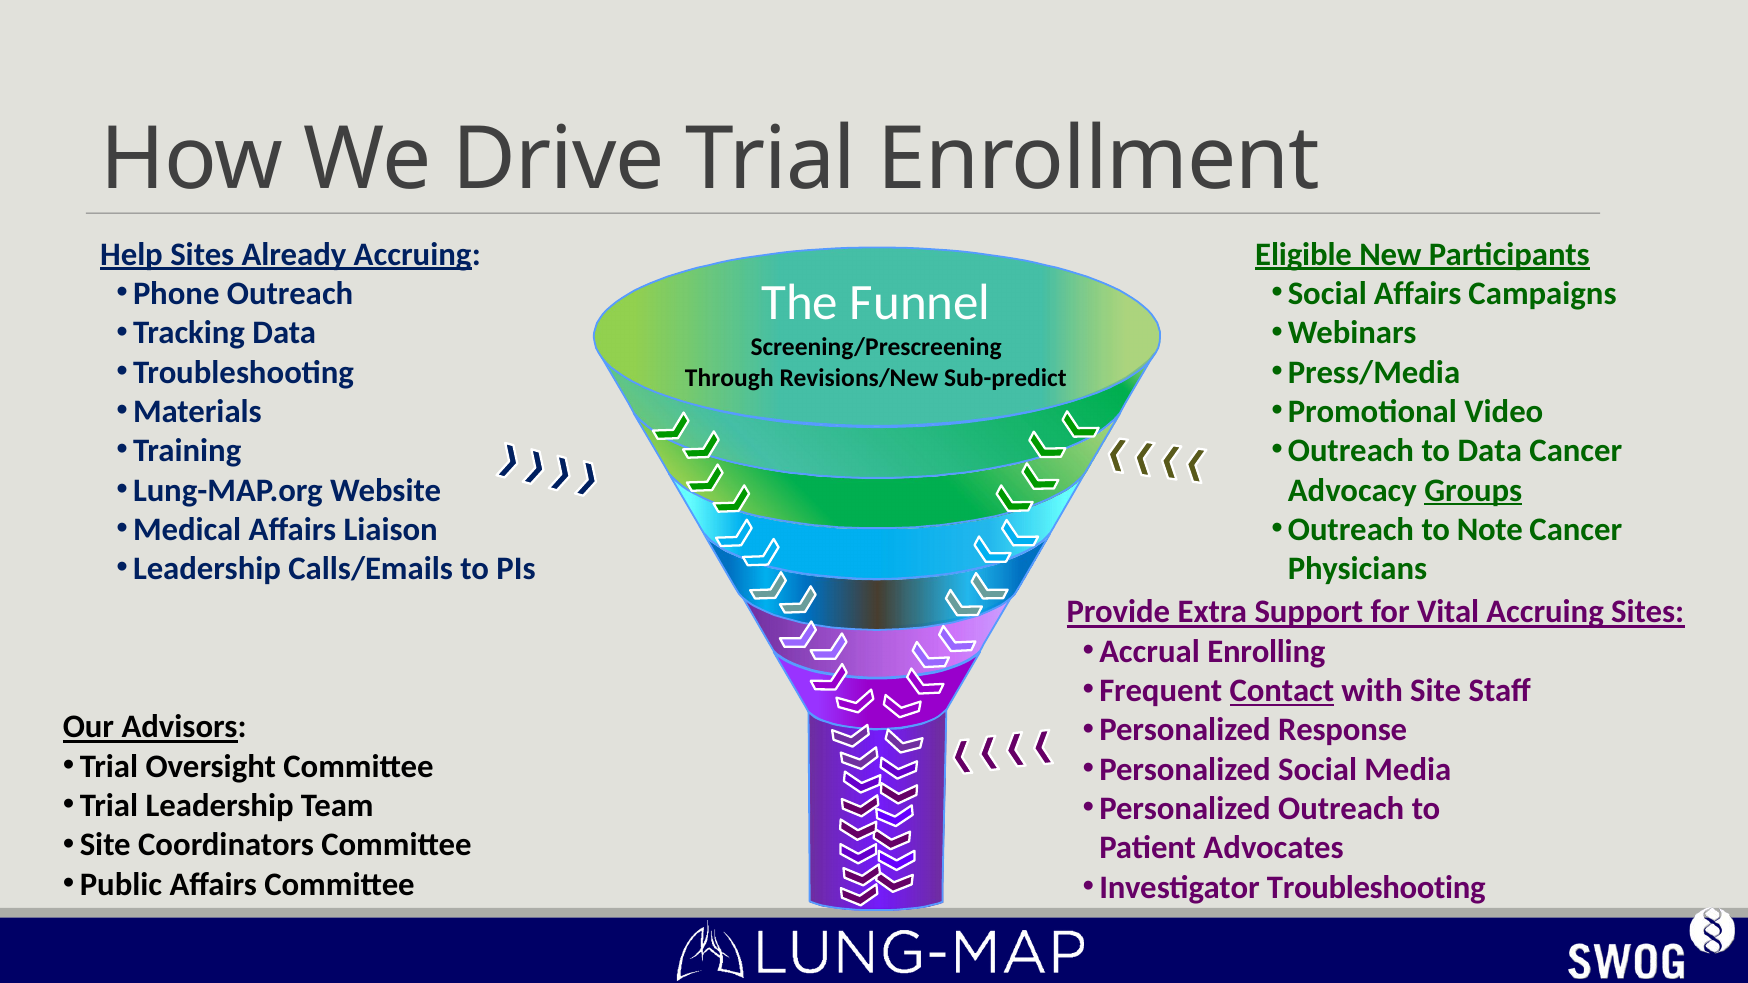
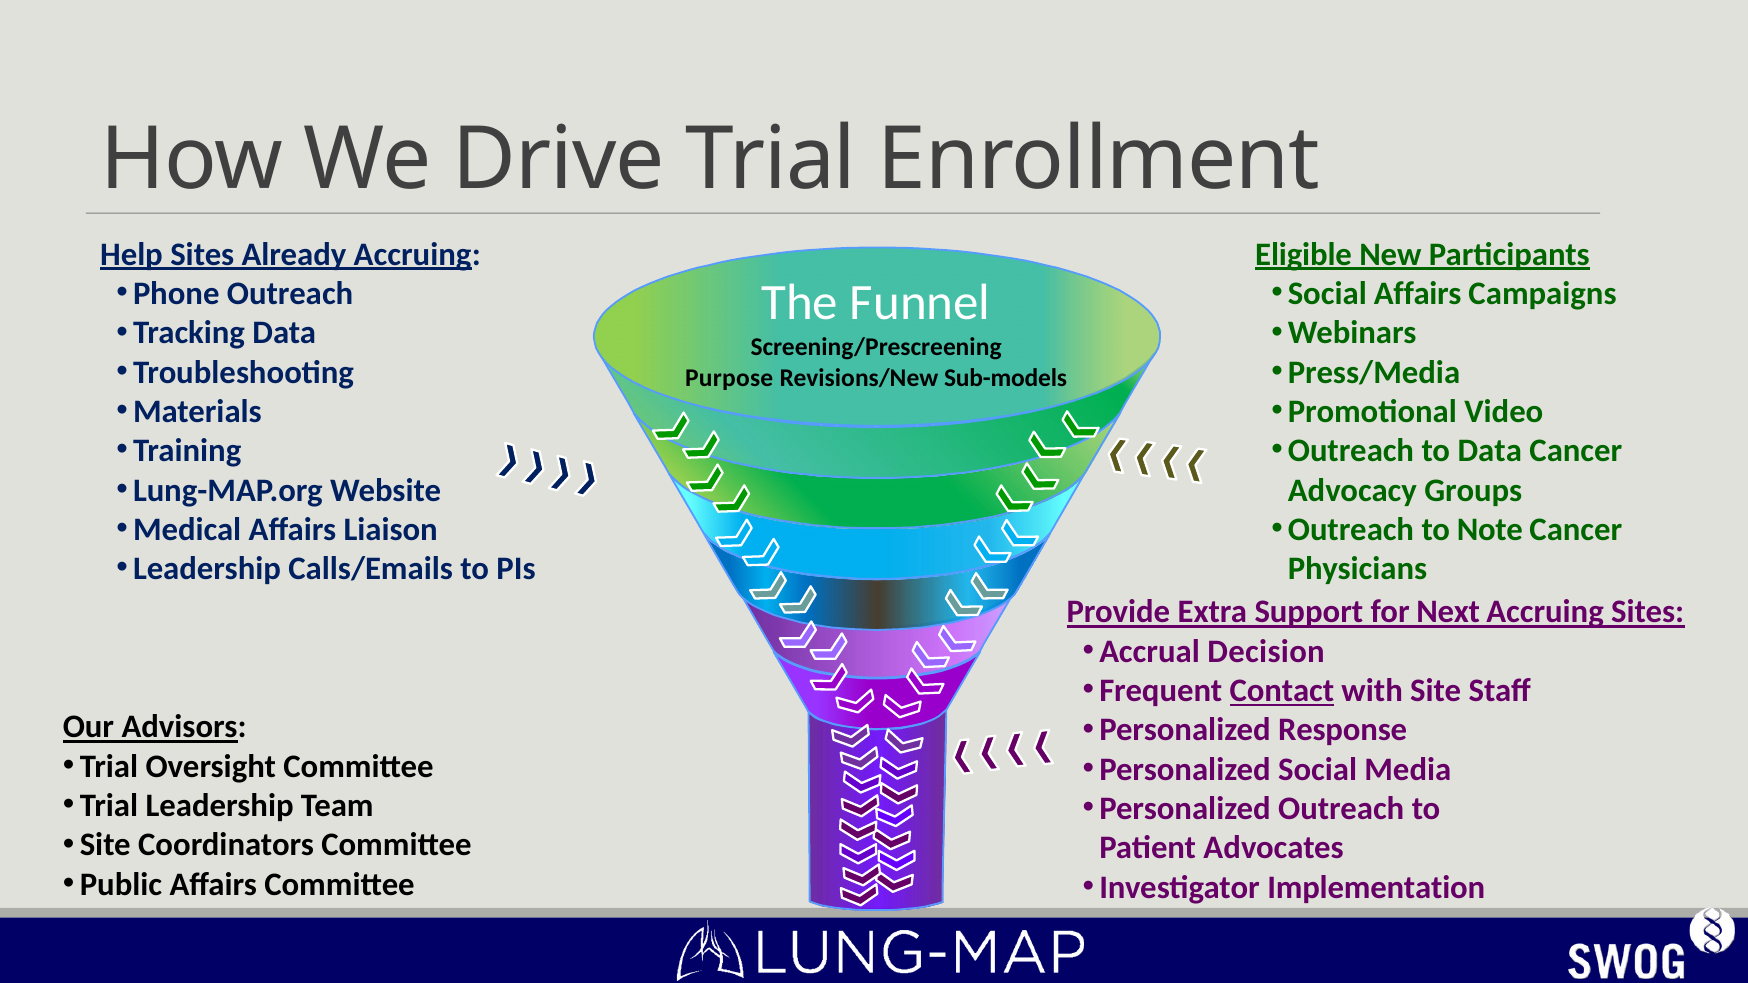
Through: Through -> Purpose
Sub-predict: Sub-predict -> Sub-models
Groups underline: present -> none
Vital: Vital -> Next
Enrolling: Enrolling -> Decision
Investigator Troubleshooting: Troubleshooting -> Implementation
